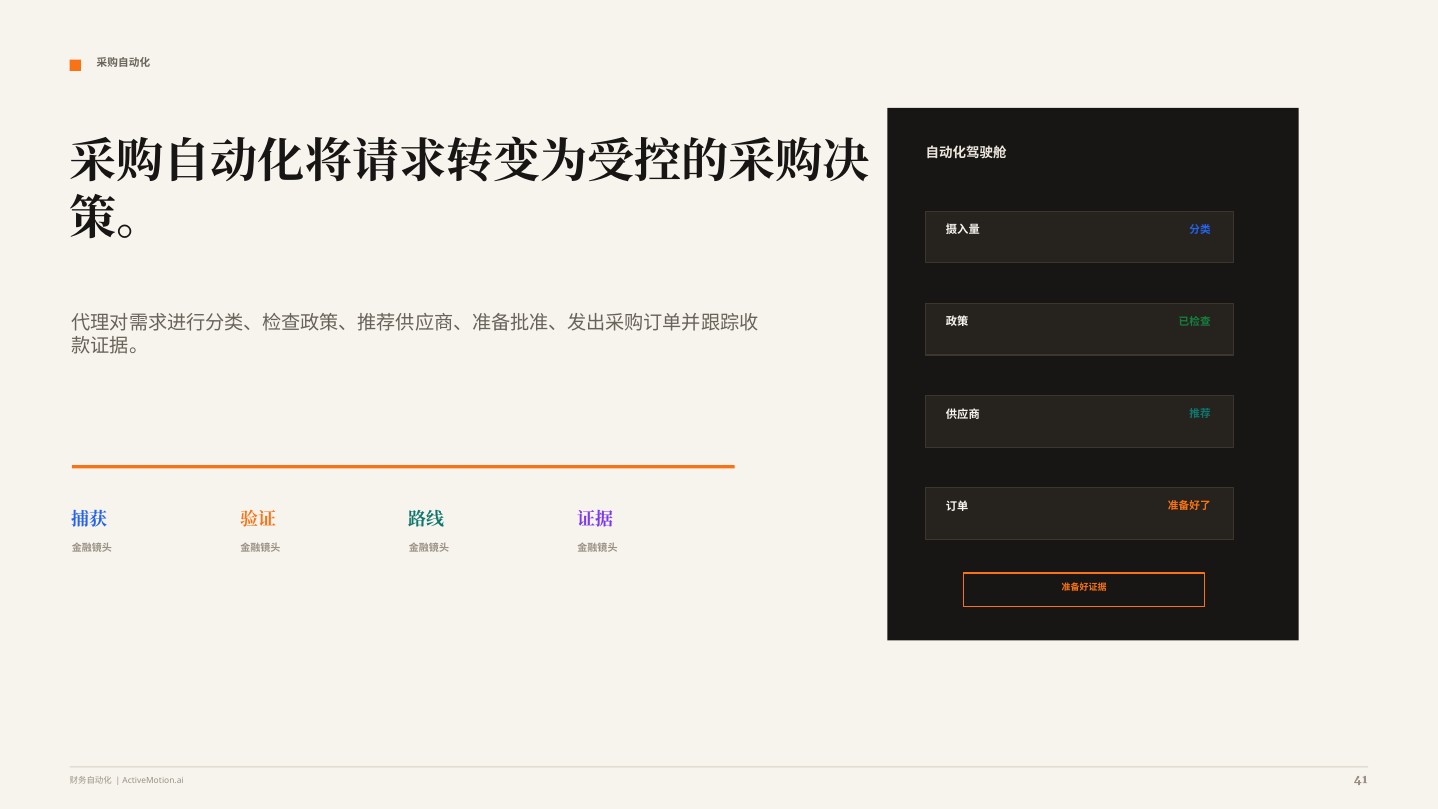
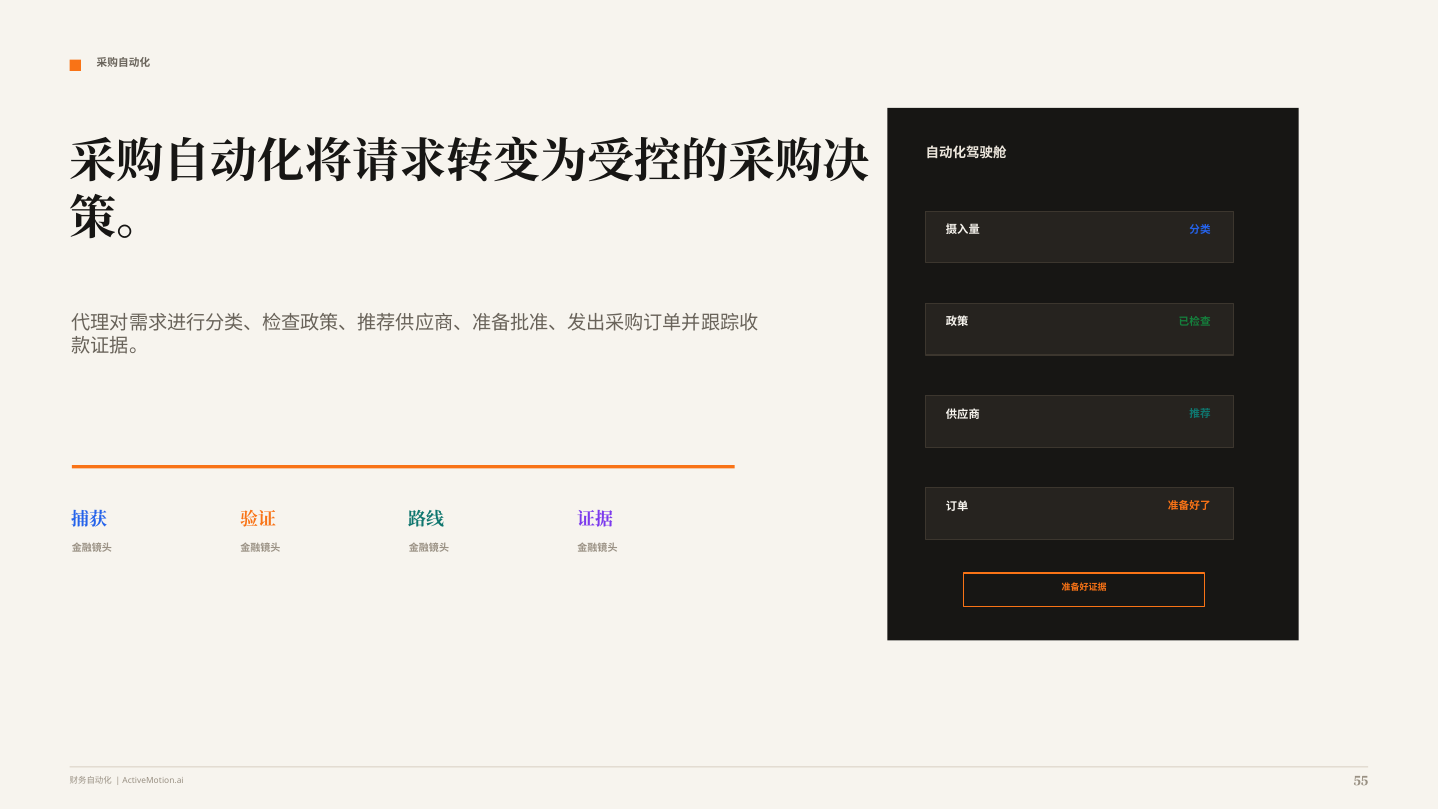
41: 41 -> 55
